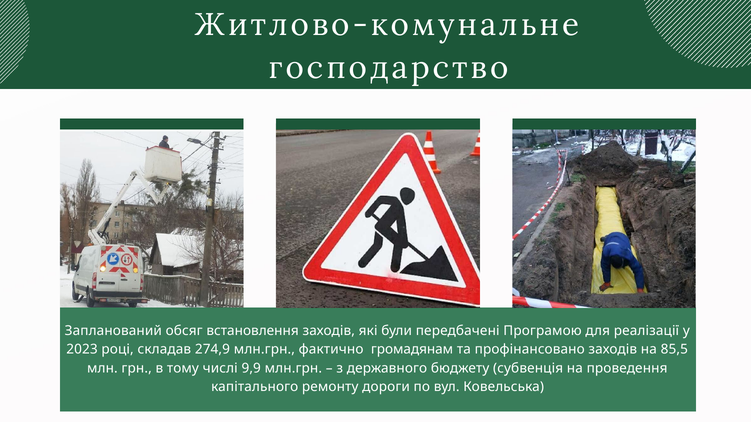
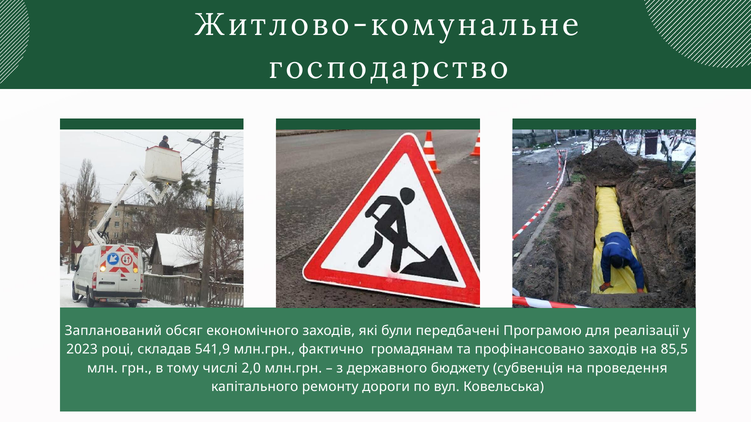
встановлення: встановлення -> економічного
274,9: 274,9 -> 541,9
9,9: 9,9 -> 2,0
